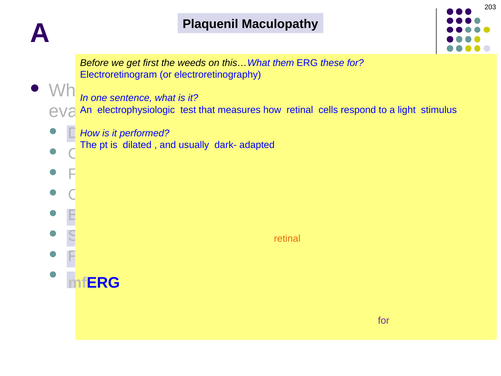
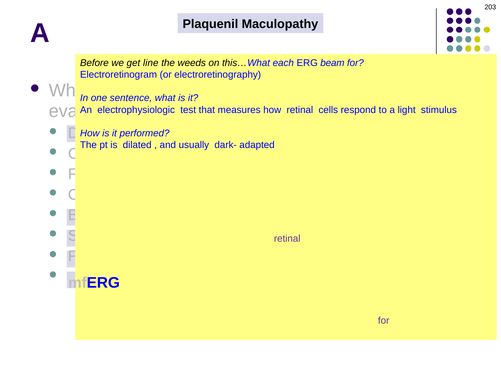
first: first -> line
them: them -> each
these: these -> beam
retinal at (287, 238) colour: orange -> purple
